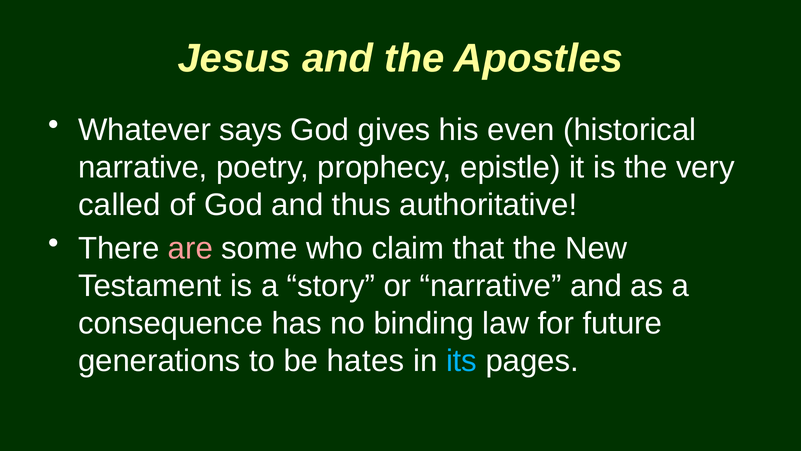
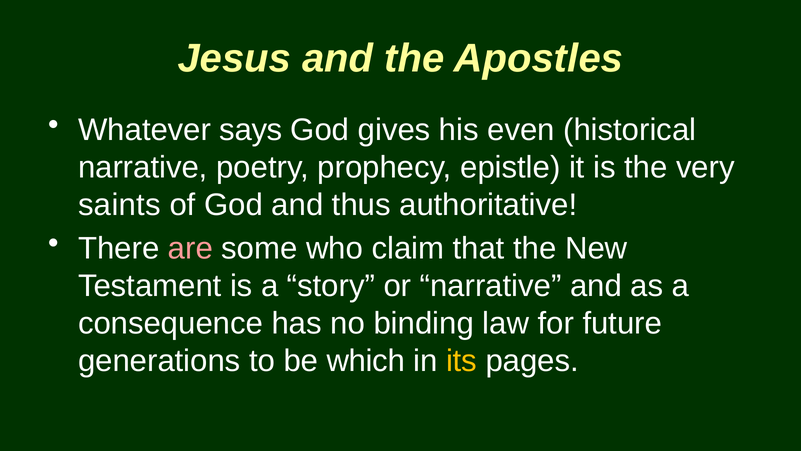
called: called -> saints
hates: hates -> which
its colour: light blue -> yellow
